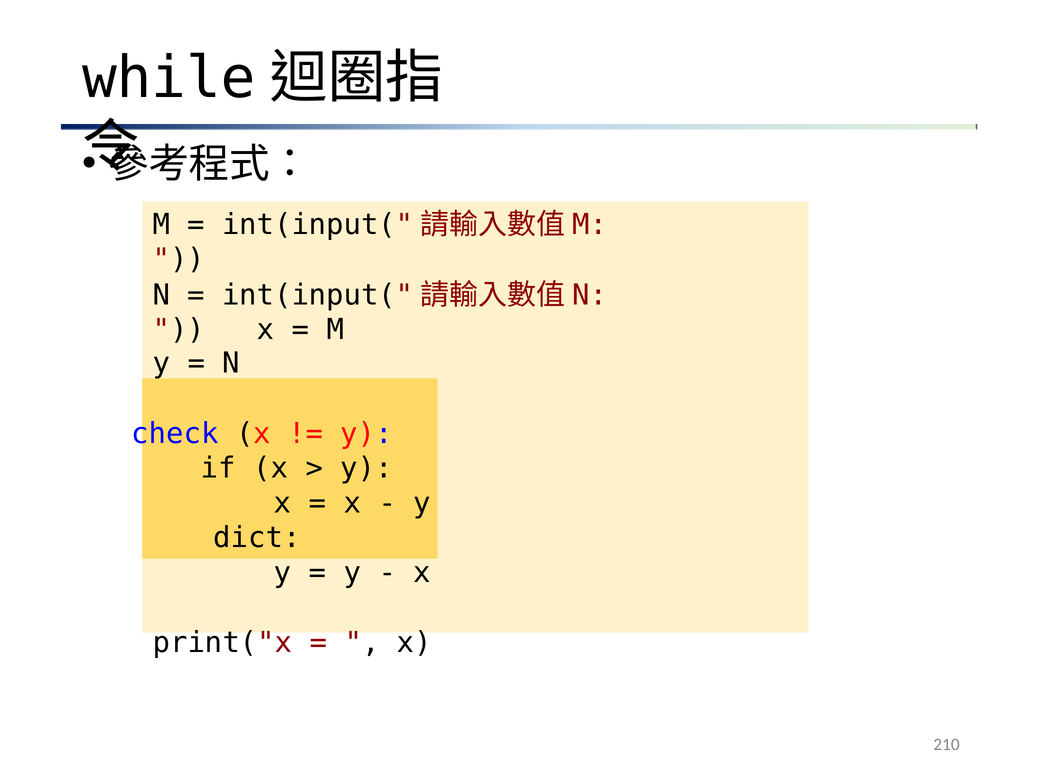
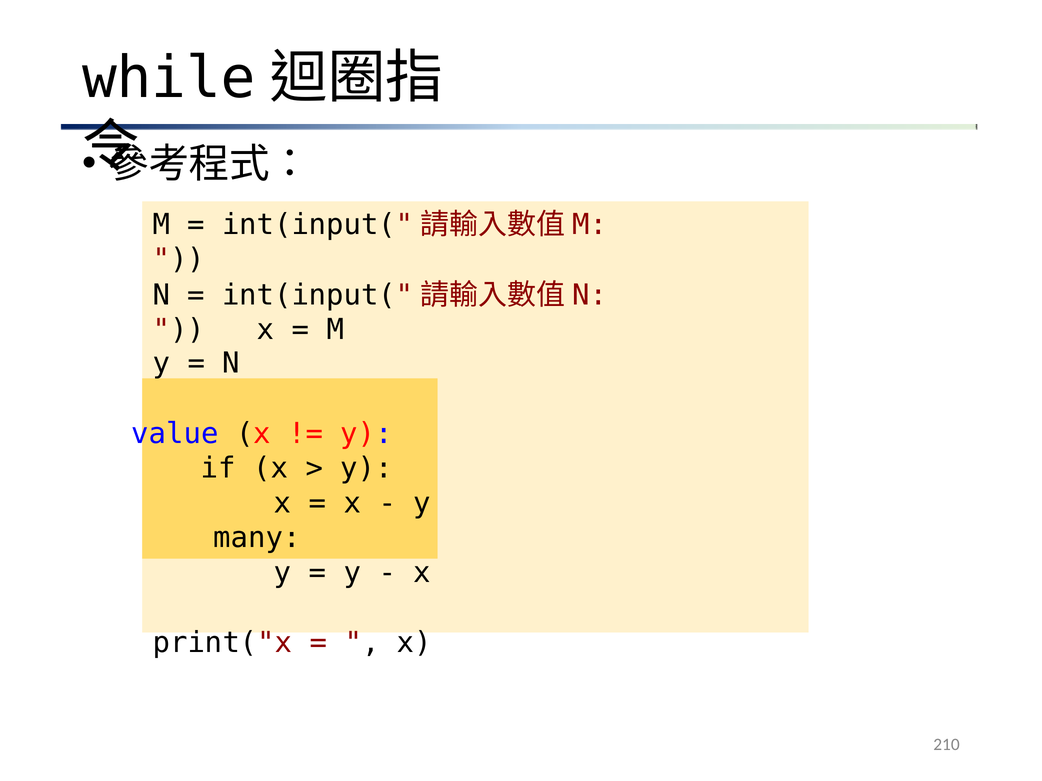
check: check -> value
dict: dict -> many
